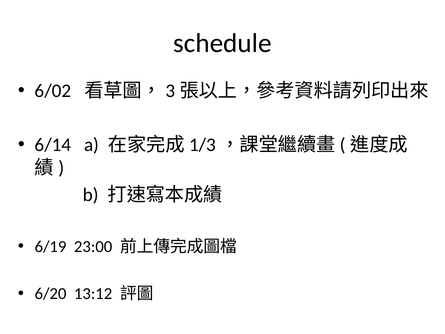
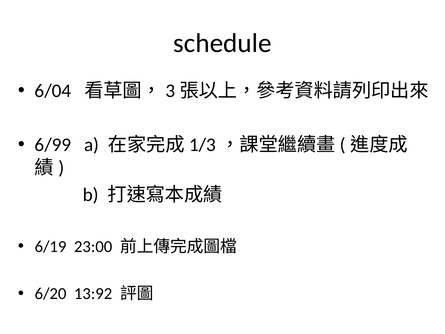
6/02: 6/02 -> 6/04
6/14: 6/14 -> 6/99
13:12: 13:12 -> 13:92
